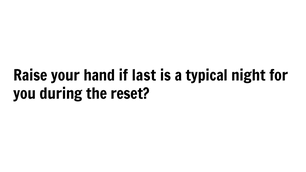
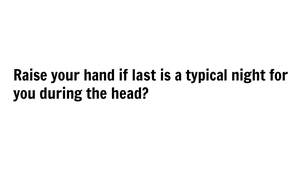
reset: reset -> head
